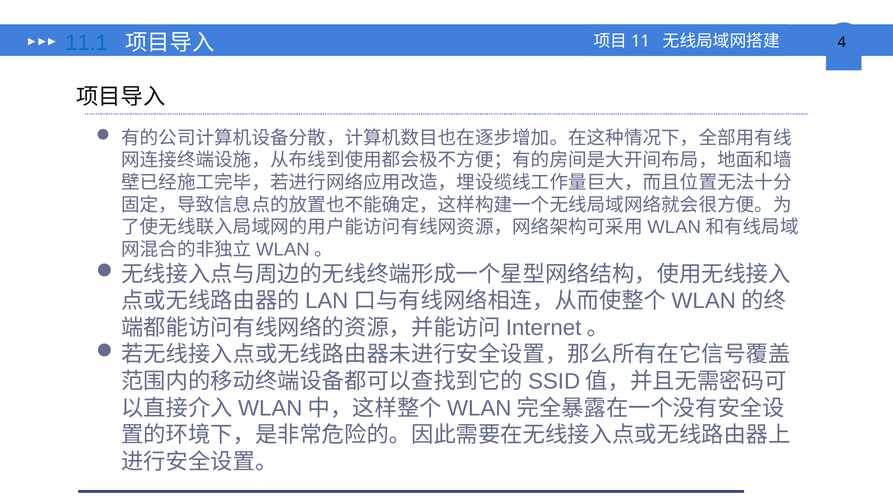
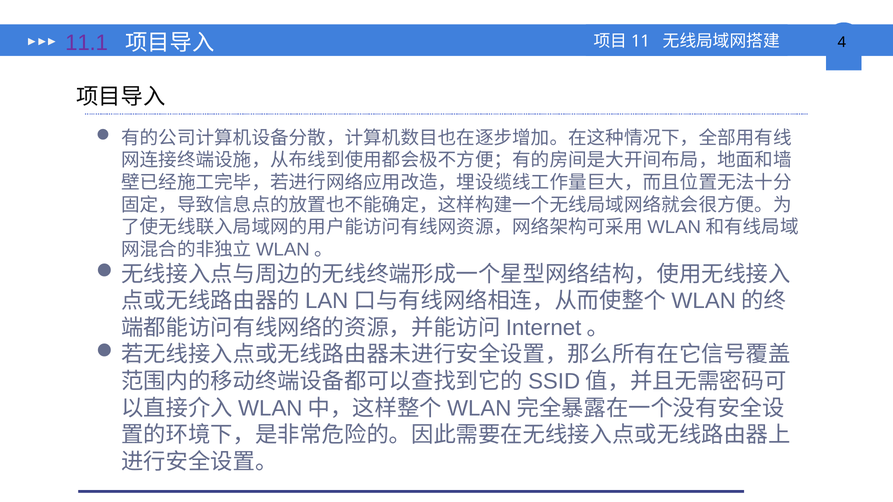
11.1 colour: blue -> purple
